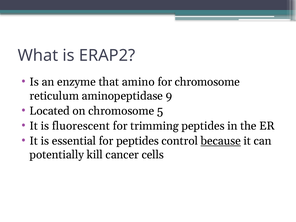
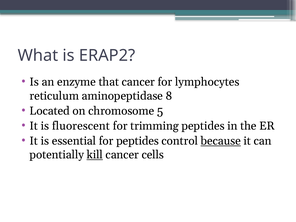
that amino: amino -> cancer
for chromosome: chromosome -> lymphocytes
9: 9 -> 8
kill underline: none -> present
